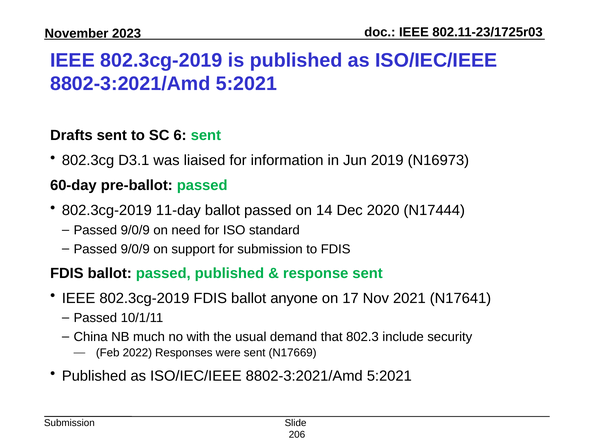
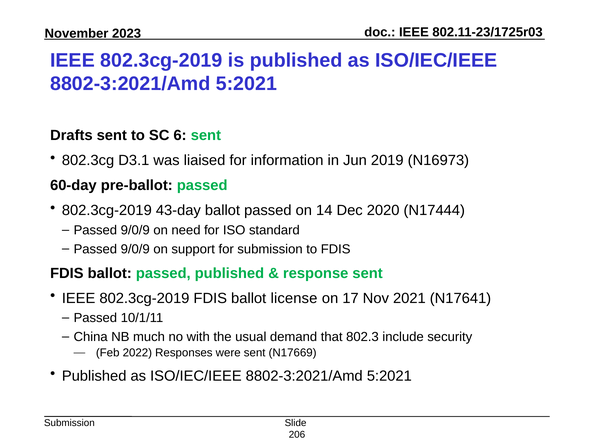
11-day: 11-day -> 43-day
anyone: anyone -> license
